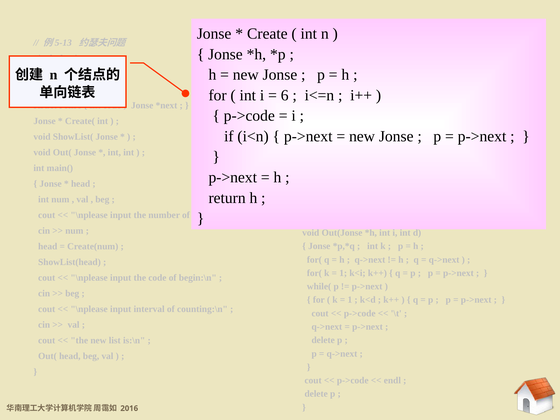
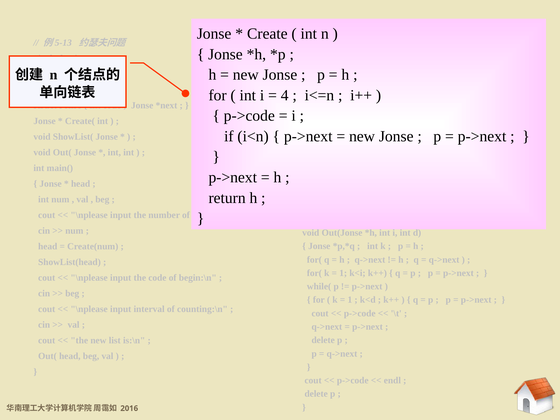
6: 6 -> 4
